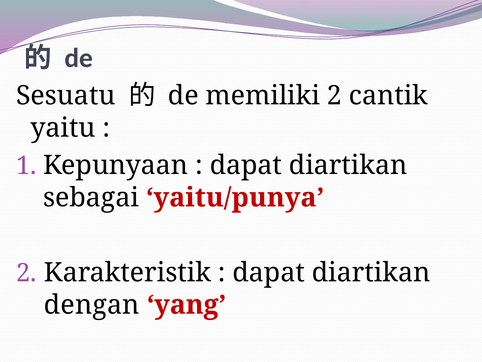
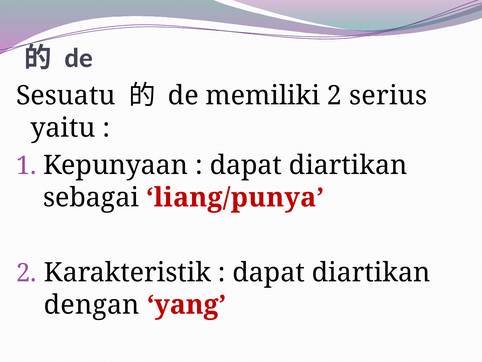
cantik: cantik -> serius
yaitu/punya: yaitu/punya -> liang/punya
